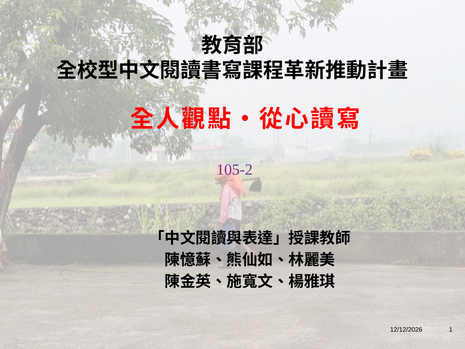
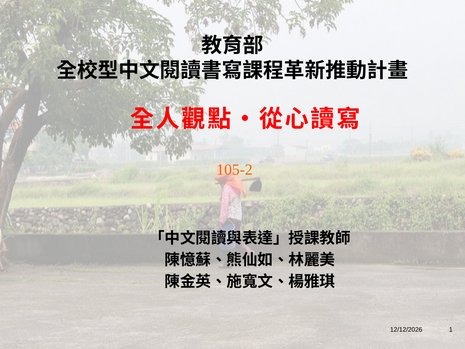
105-2 colour: purple -> orange
